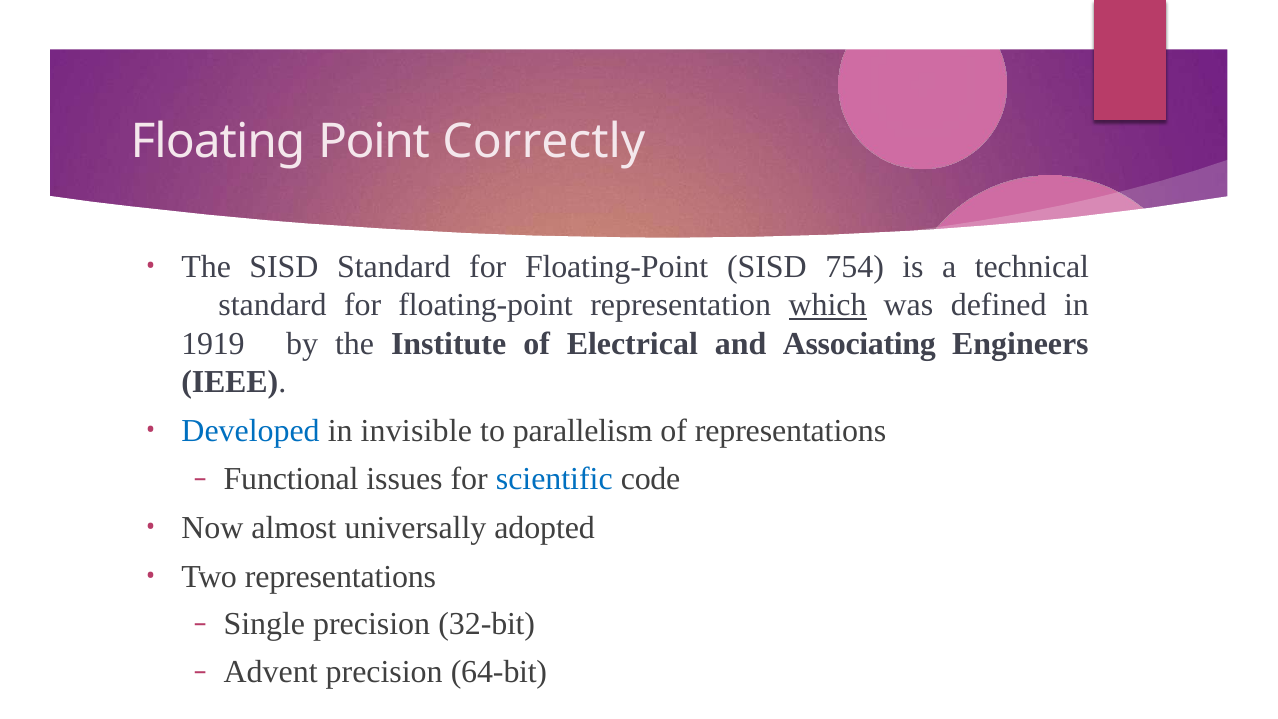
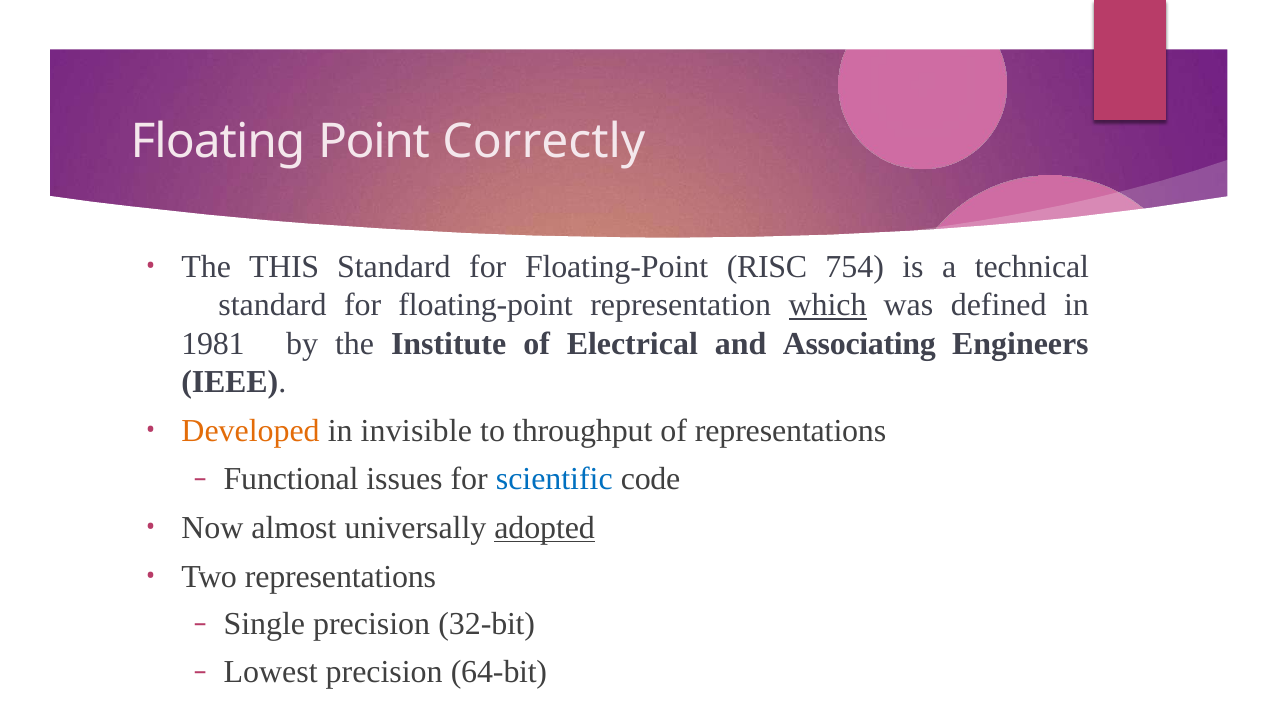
The SISD: SISD -> THIS
Floating-Point SISD: SISD -> RISC
1919: 1919 -> 1981
Developed colour: blue -> orange
parallelism: parallelism -> throughput
adopted underline: none -> present
Advent: Advent -> Lowest
